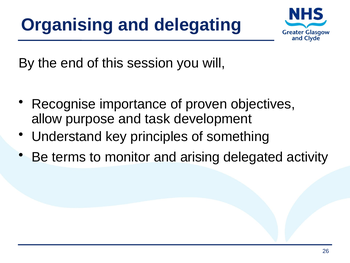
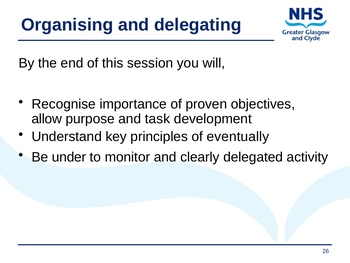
something: something -> eventually
terms: terms -> under
arising: arising -> clearly
